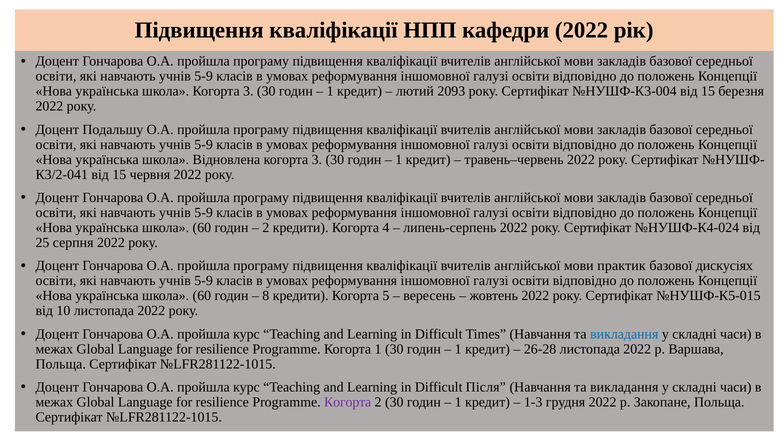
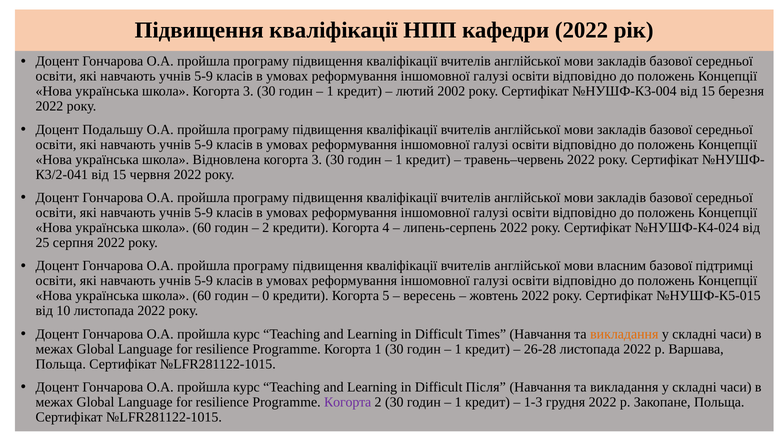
2093: 2093 -> 2002
практик: практик -> власним
дискусіях: дискусіях -> підтримці
8: 8 -> 0
викладання at (624, 334) colour: blue -> orange
